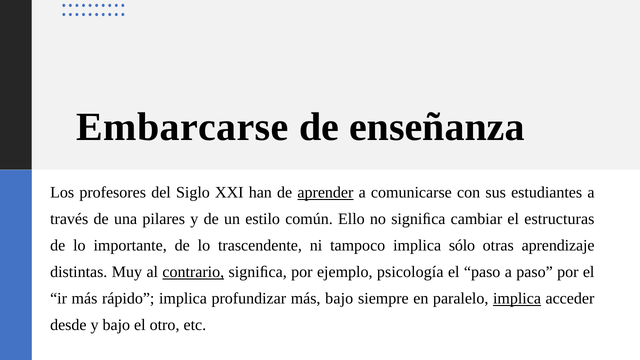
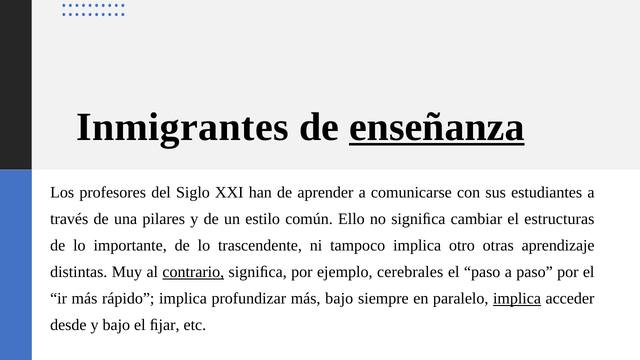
Embarcarse: Embarcarse -> Inmigrantes
enseñanza underline: none -> present
aprender underline: present -> none
sólo: sólo -> otro
psicología: psicología -> cerebrales
otro: otro -> ﬁjar
